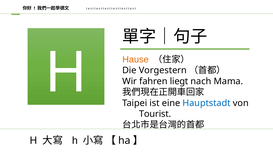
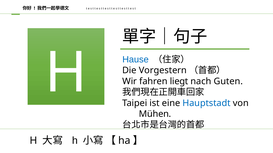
Hause colour: orange -> blue
Mama: Mama -> Guten
Tourist: Tourist -> Mühen
